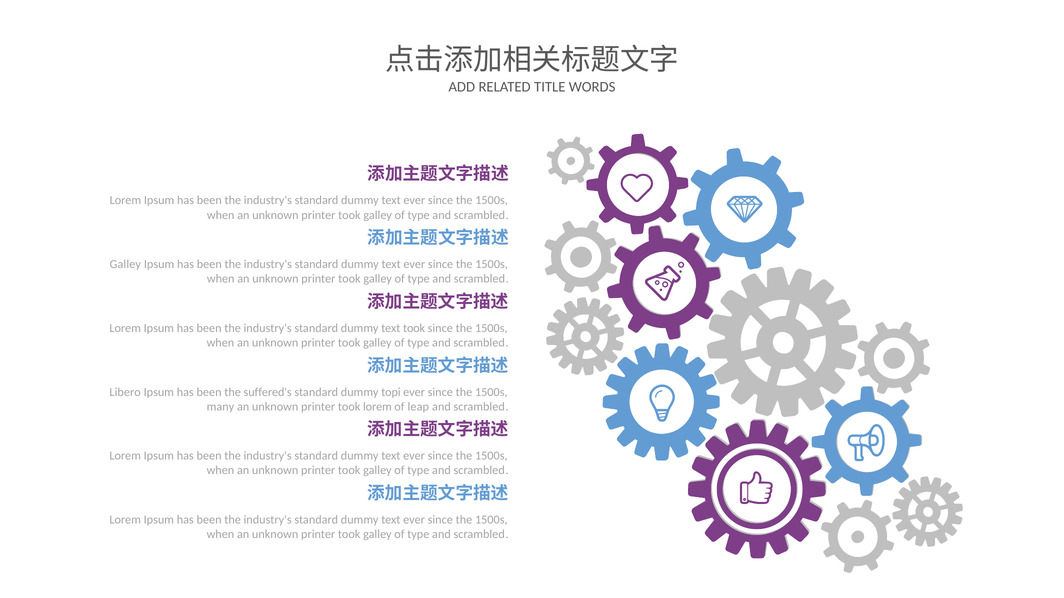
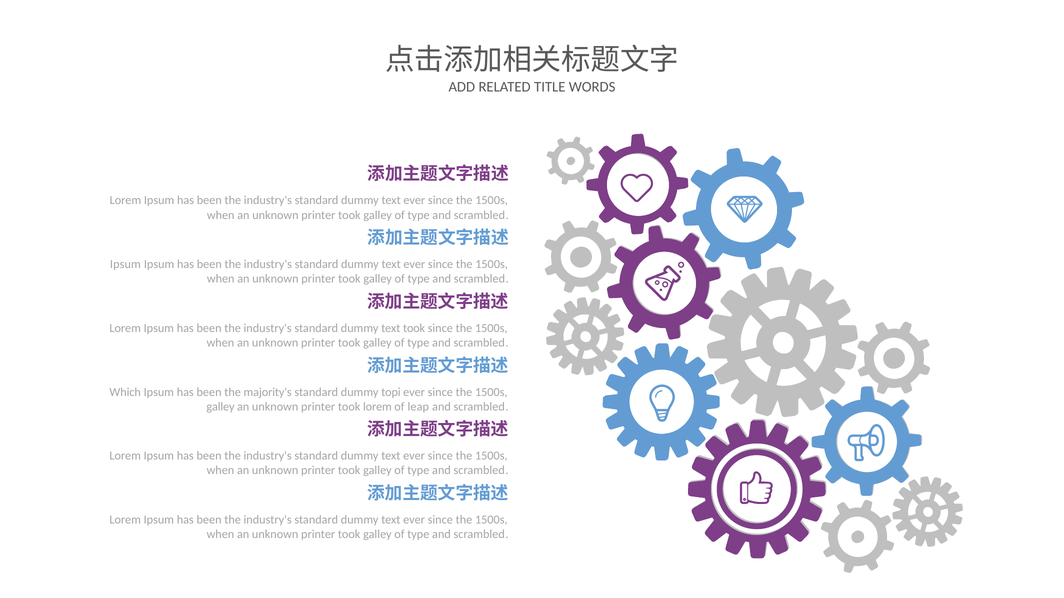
Galley at (125, 264): Galley -> Ipsum
Libero: Libero -> Which
suffered's: suffered's -> majority's
many at (220, 407): many -> galley
